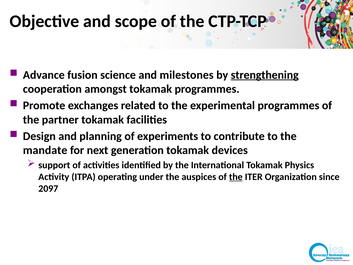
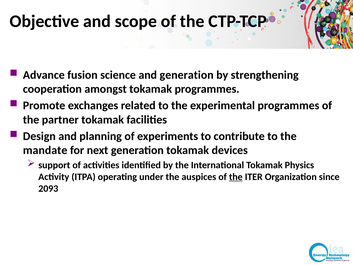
and milestones: milestones -> generation
strengthening underline: present -> none
2097: 2097 -> 2093
